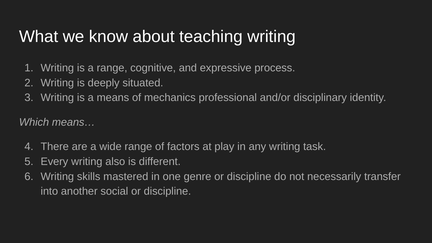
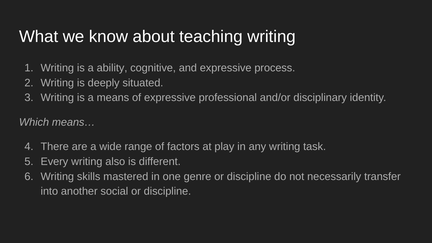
a range: range -> ability
of mechanics: mechanics -> expressive
